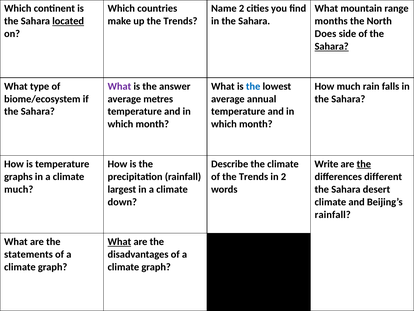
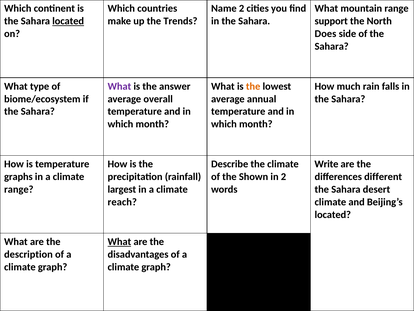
months: months -> support
Sahara at (332, 46) underline: present -> none
the at (253, 86) colour: blue -> orange
metres: metres -> overall
the at (364, 164) underline: present -> none
of the Trends: Trends -> Shown
much at (19, 189): much -> range
down: down -> reach
rainfall at (333, 214): rainfall -> located
statements: statements -> description
